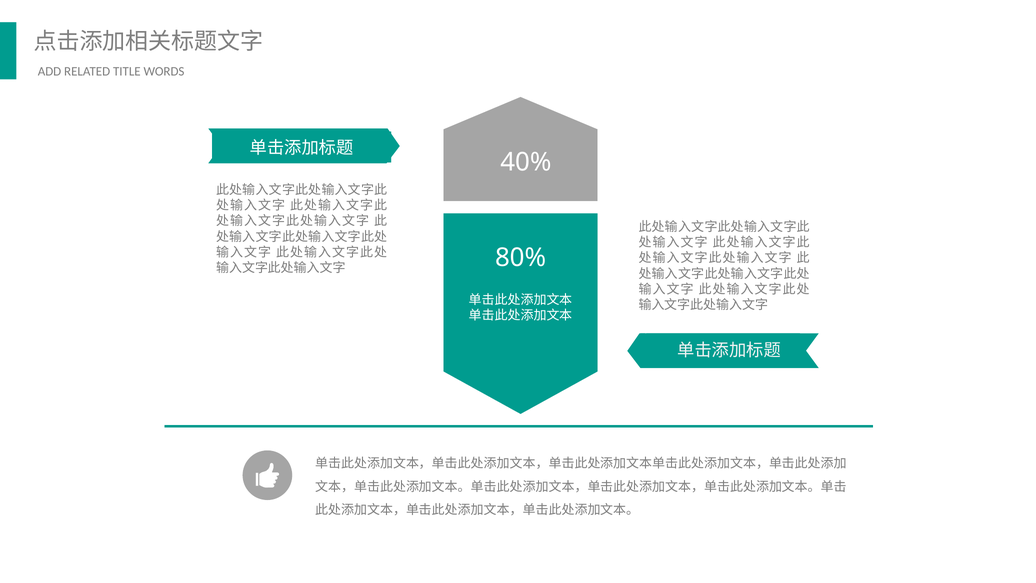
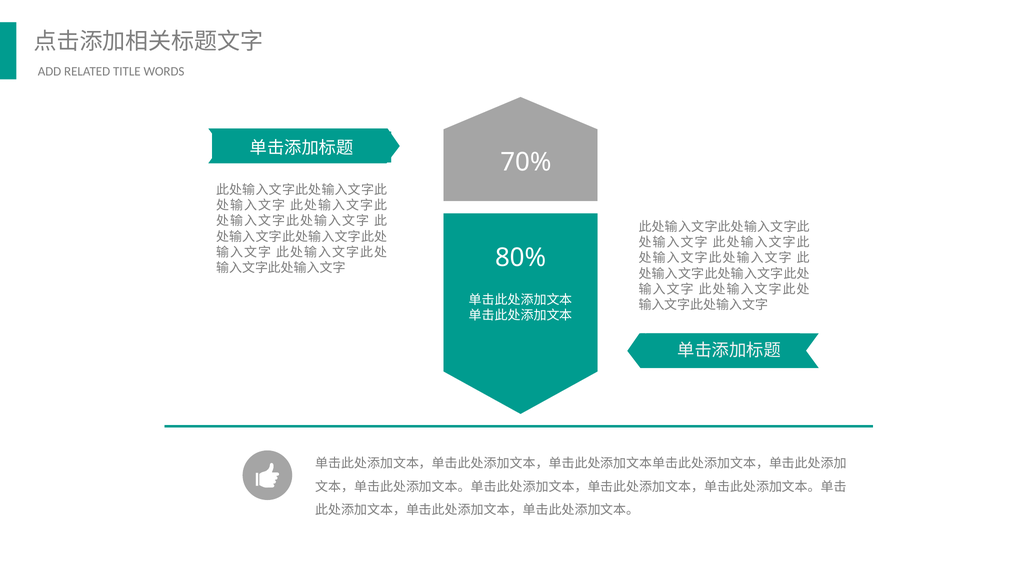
40%: 40% -> 70%
